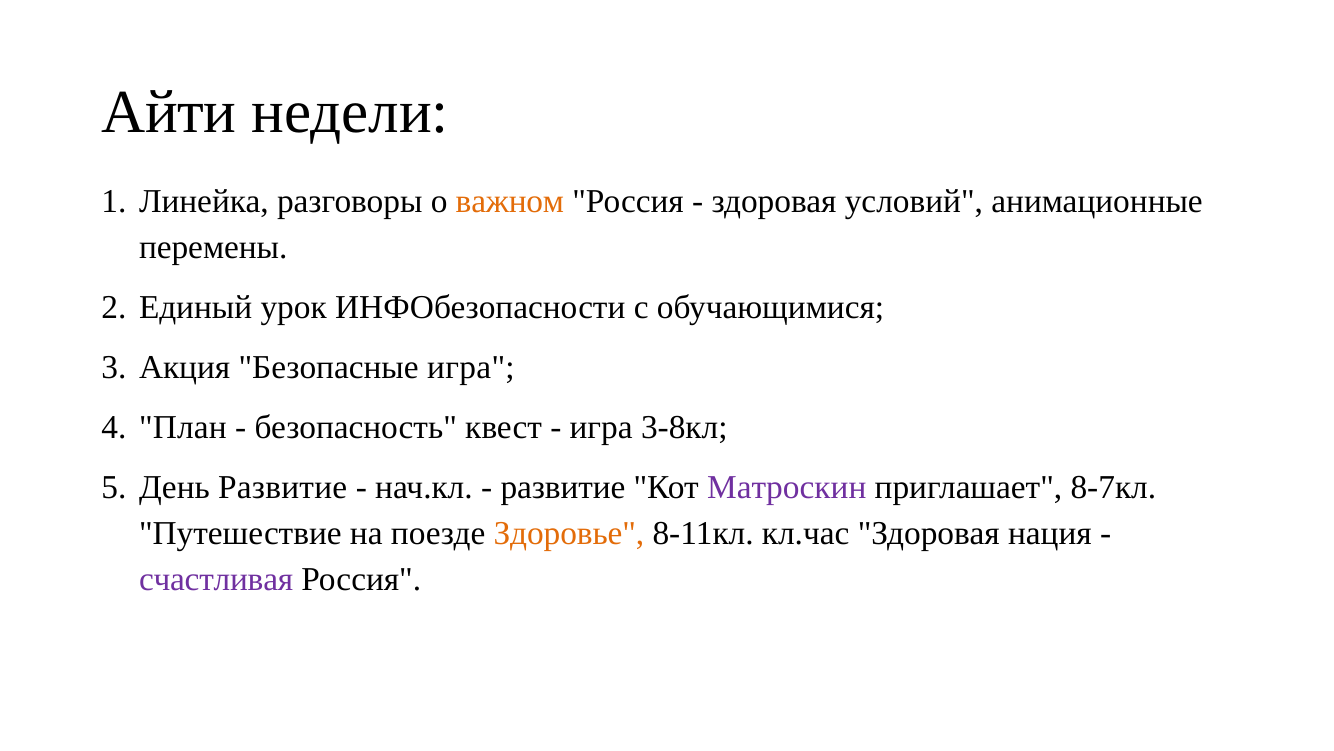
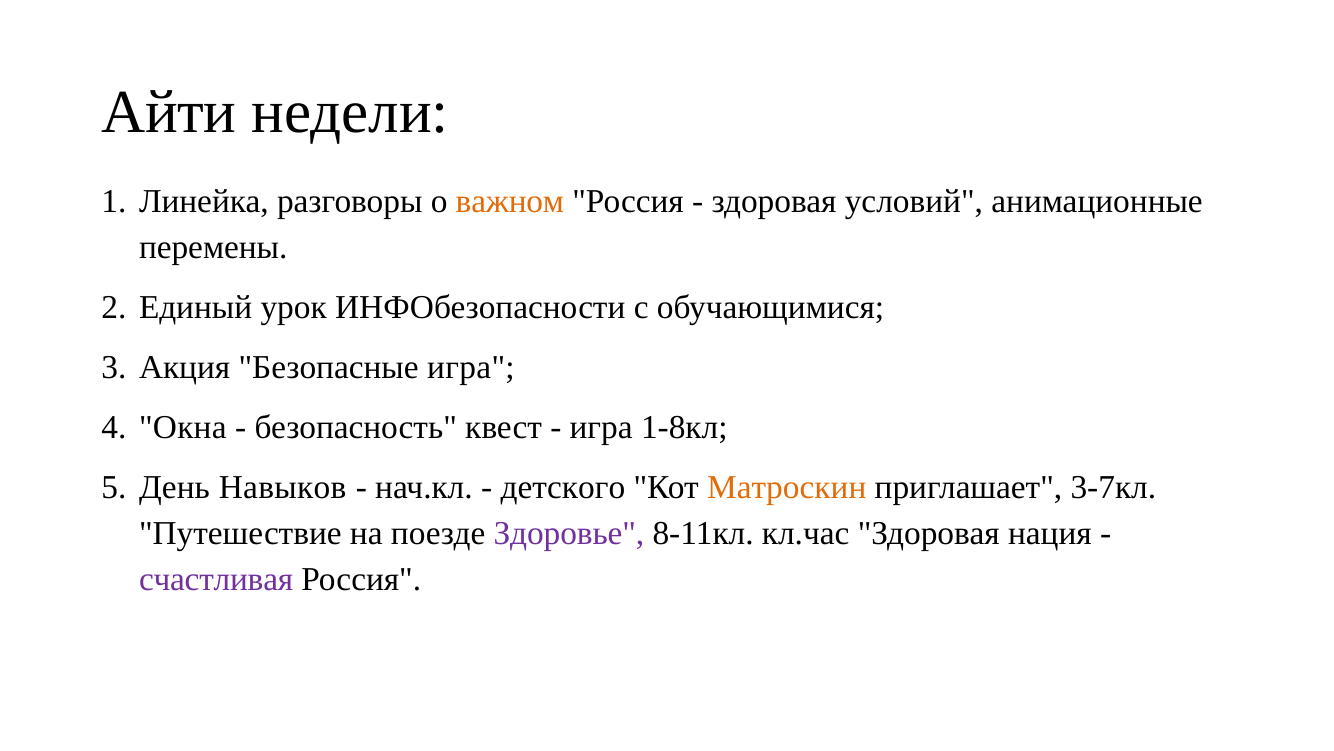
План: План -> Окна
3-8кл: 3-8кл -> 1-8кл
День Развитие: Развитие -> Навыков
развитие at (563, 487): развитие -> детского
Матроскин colour: purple -> orange
8-7кл: 8-7кл -> 3-7кл
Здоровье colour: orange -> purple
